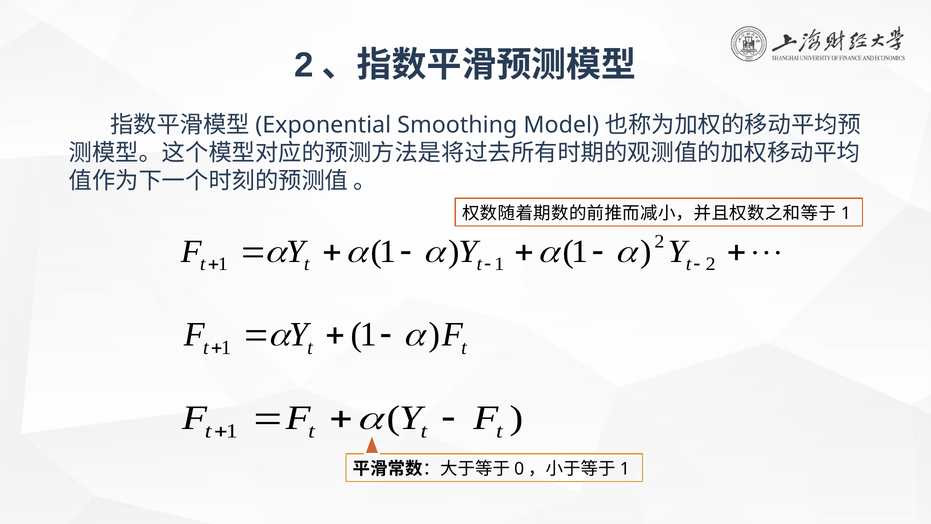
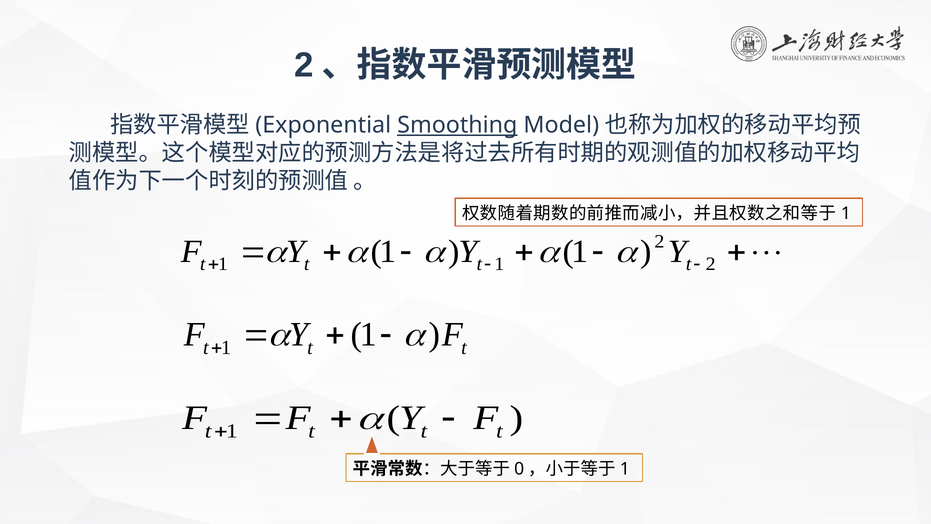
Smoothing underline: none -> present
